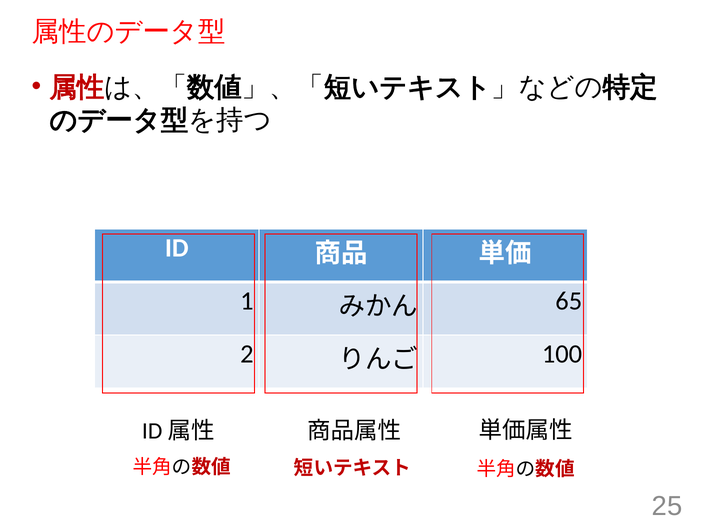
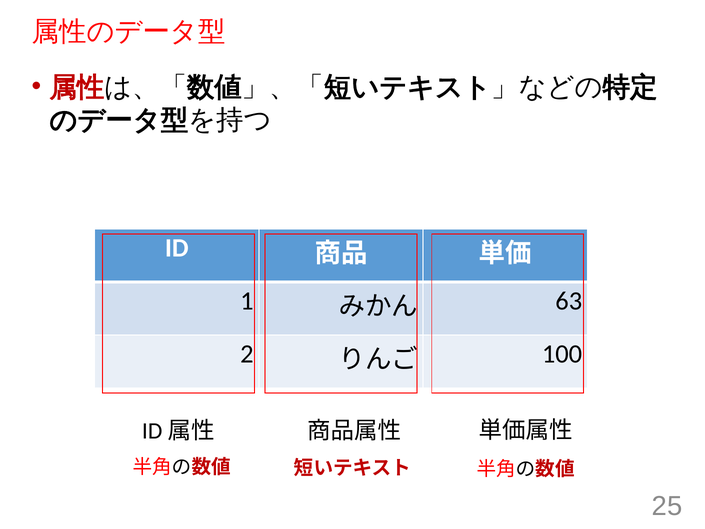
65: 65 -> 63
